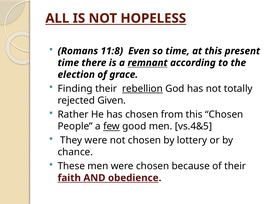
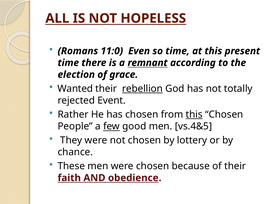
11:8: 11:8 -> 11:0
Finding: Finding -> Wanted
Given: Given -> Event
this at (194, 114) underline: none -> present
